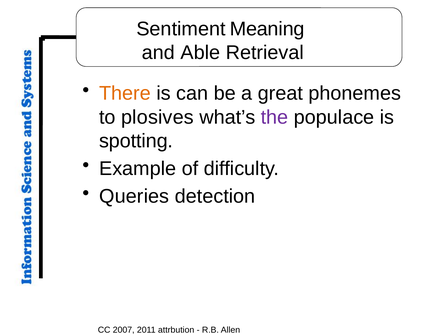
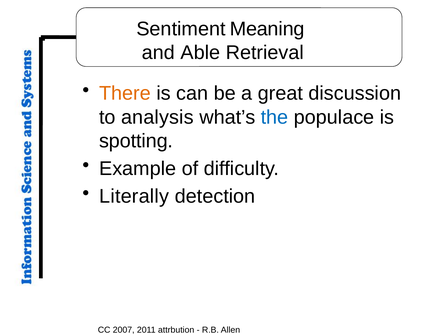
phonemes: phonemes -> discussion
plosives: plosives -> analysis
the colour: purple -> blue
Queries: Queries -> Literally
